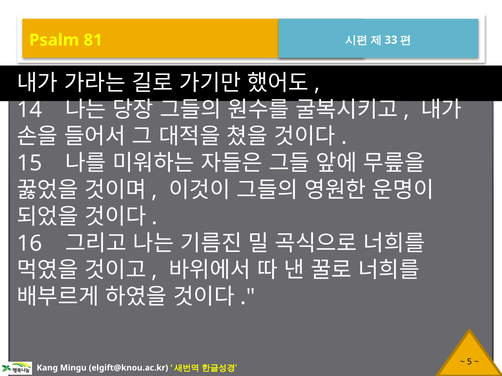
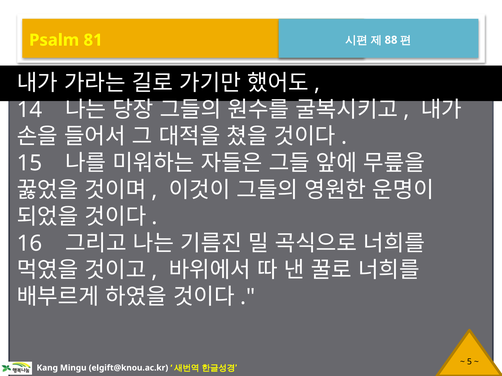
33: 33 -> 88
